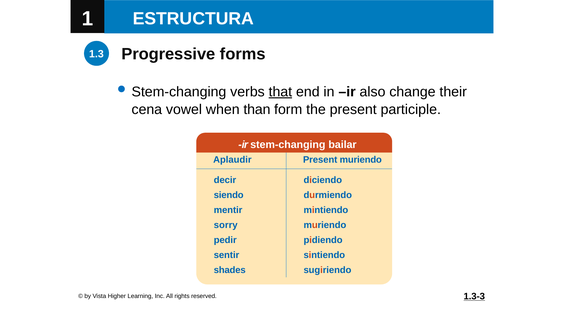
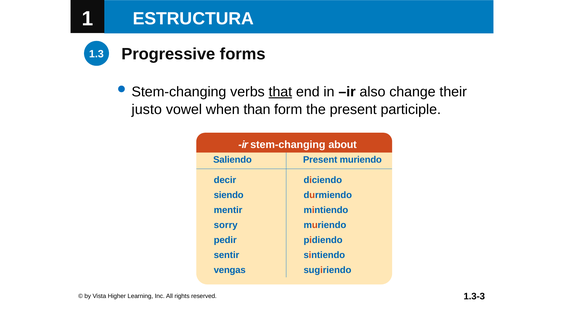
cena: cena -> justo
bailar: bailar -> about
Aplaudir: Aplaudir -> Saliendo
shades: shades -> vengas
1.3-3 underline: present -> none
